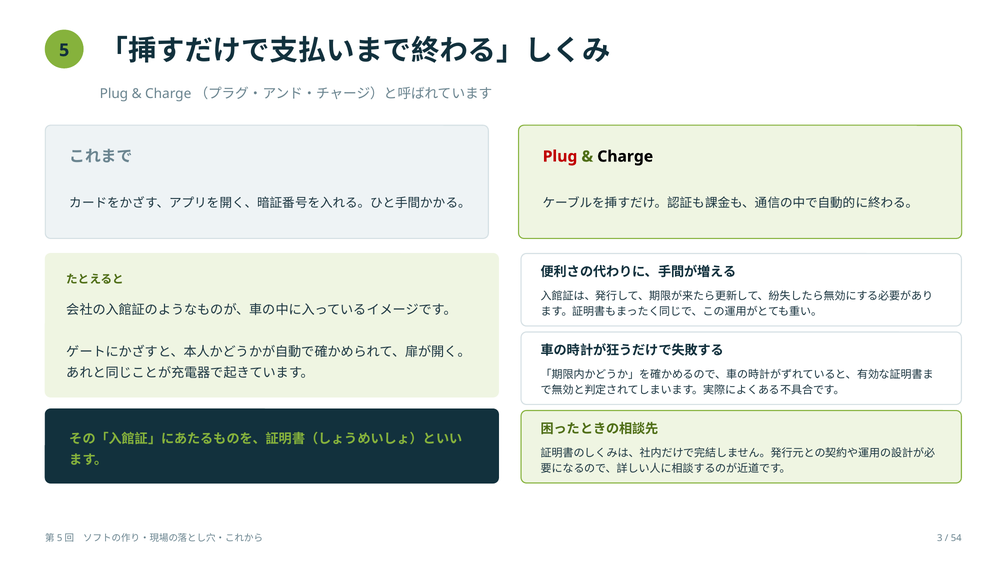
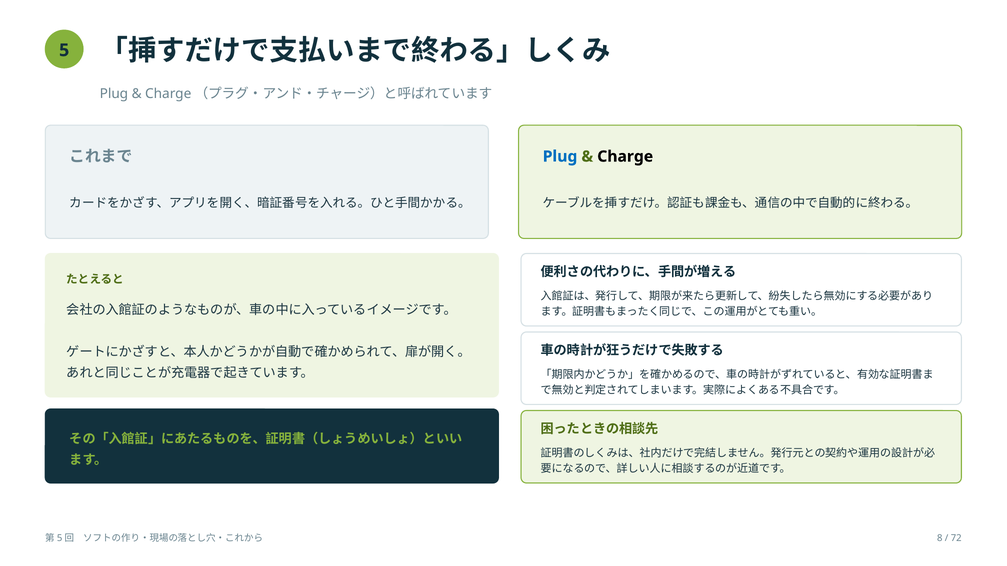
Plug at (560, 157) colour: red -> blue
3: 3 -> 8
54: 54 -> 72
